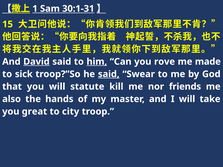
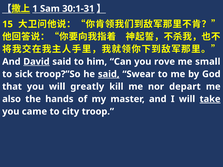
him underline: present -> none
made: made -> small
statute: statute -> greatly
friends: friends -> depart
take underline: none -> present
great: great -> came
